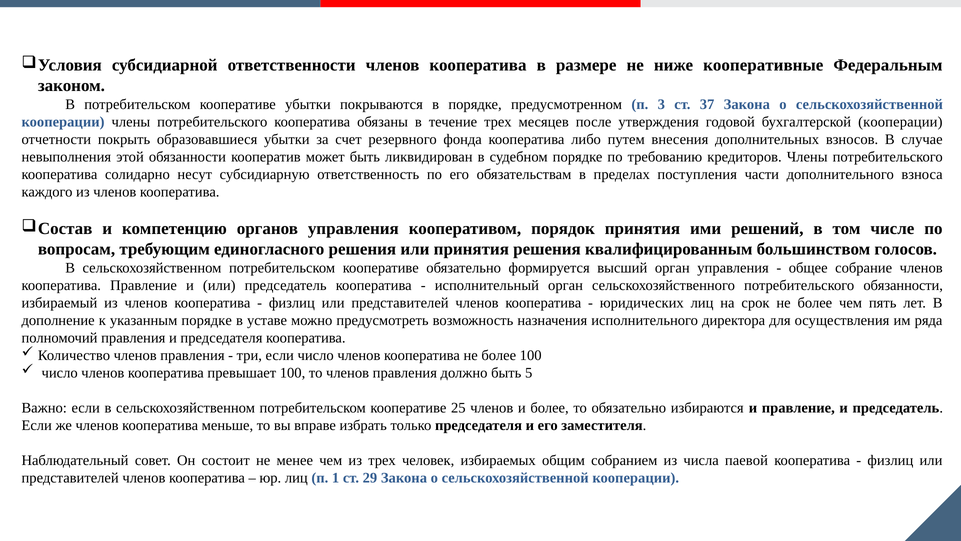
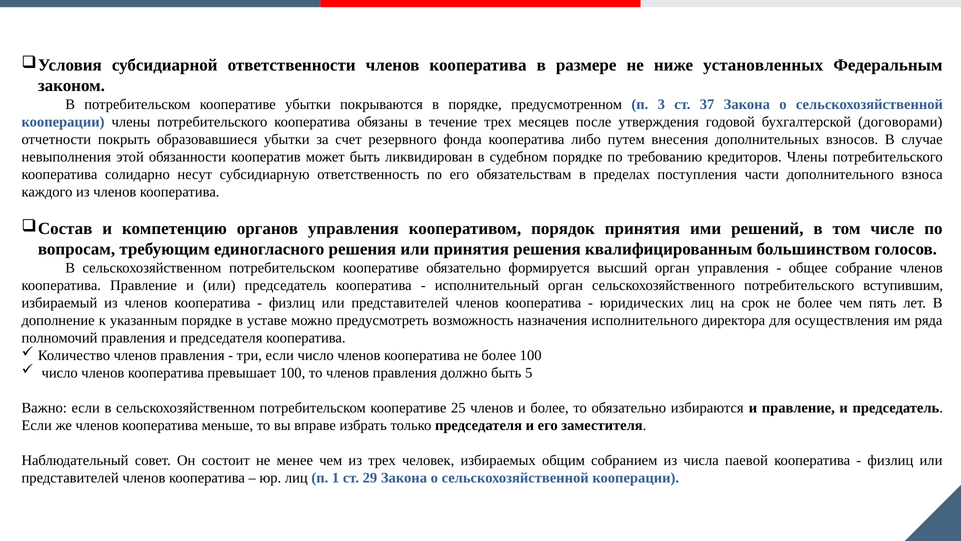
кооперативные: кооперативные -> установленных
бухгалтерской кооперации: кооперации -> договорами
потребительского обязанности: обязанности -> вступившим
